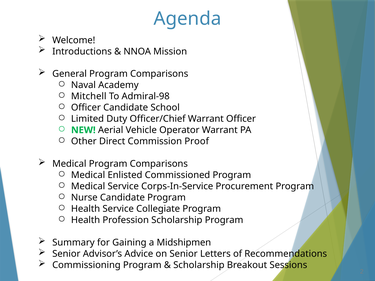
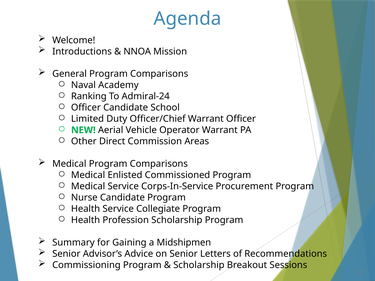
Mitchell: Mitchell -> Ranking
Admiral-98: Admiral-98 -> Admiral-24
Proof: Proof -> Areas
